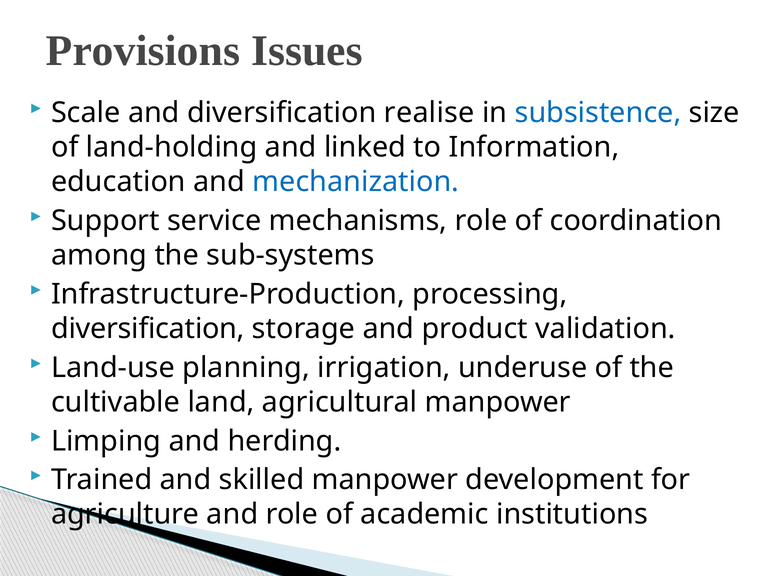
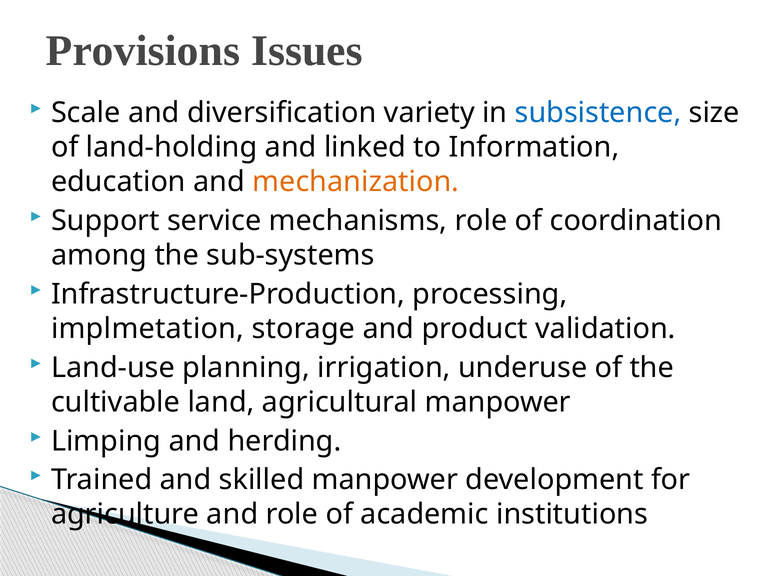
realise: realise -> variety
mechanization colour: blue -> orange
diversification at (148, 329): diversification -> implmetation
